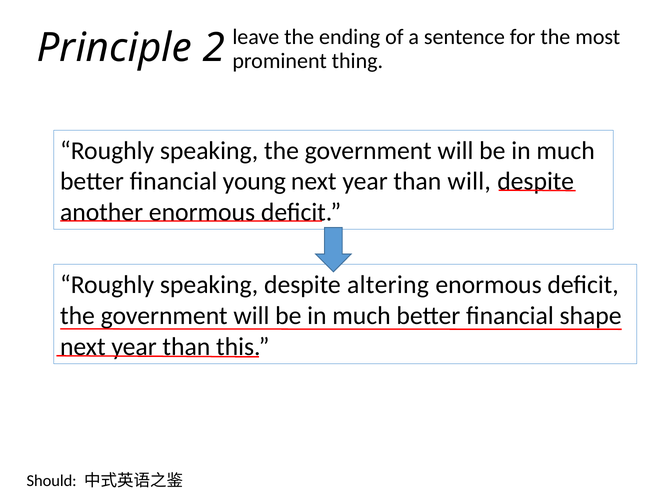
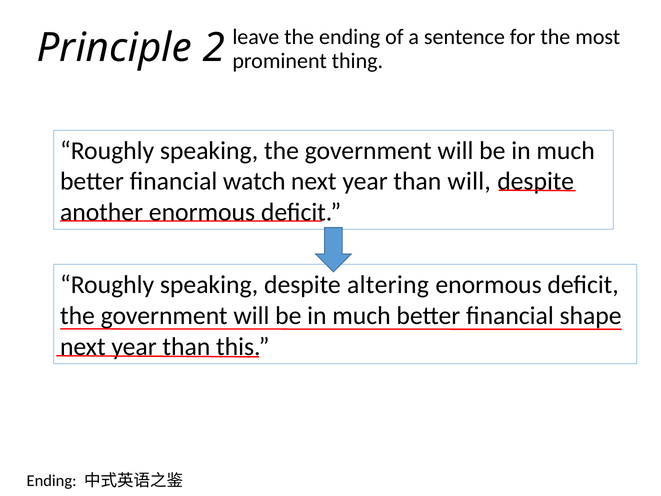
young: young -> watch
Should at (52, 480): Should -> Ending
